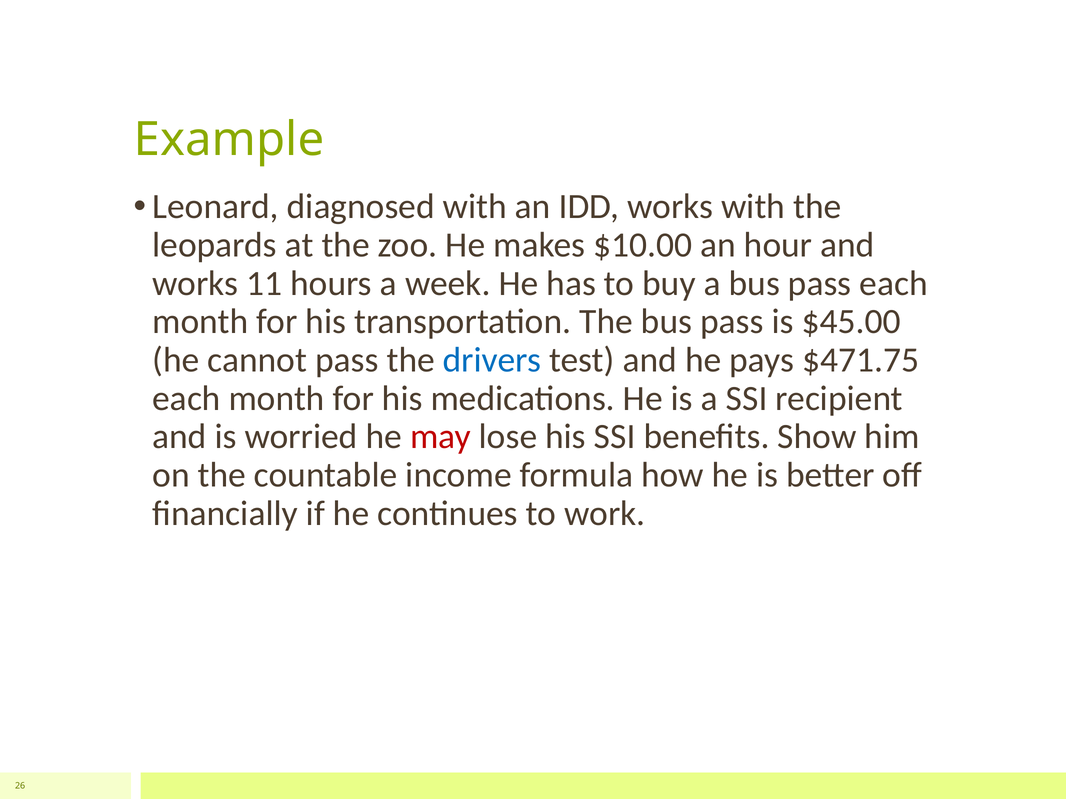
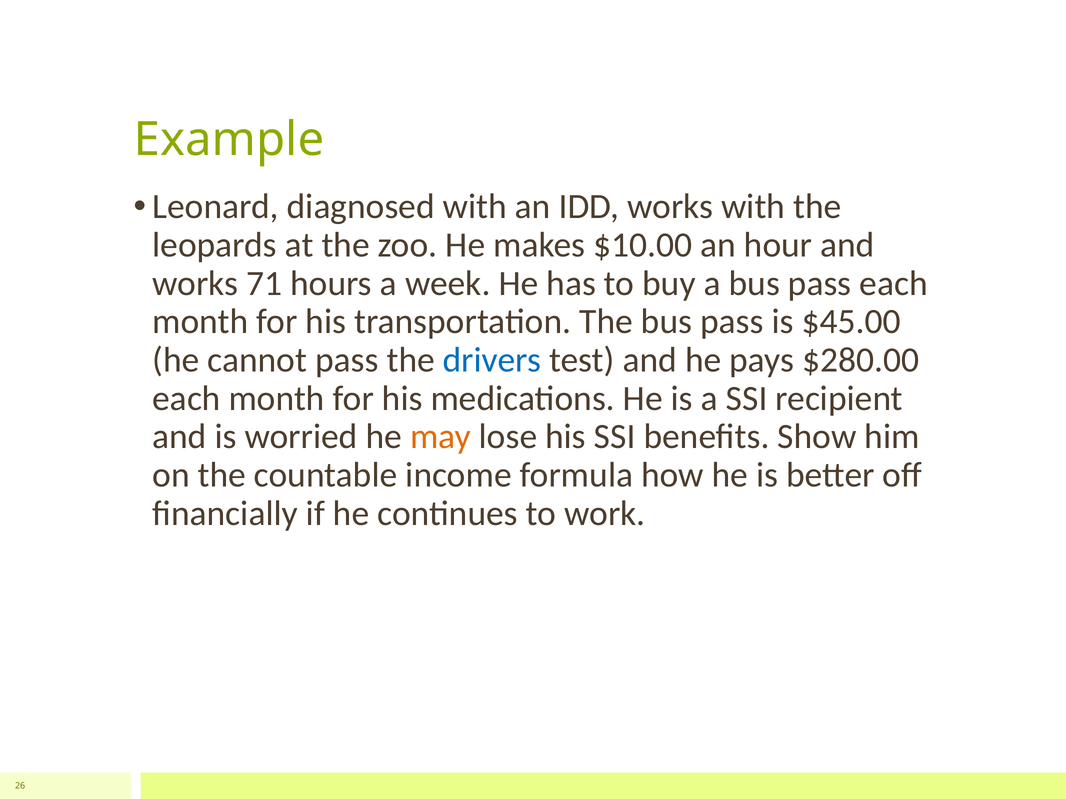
11: 11 -> 71
$471.75: $471.75 -> $280.00
may colour: red -> orange
